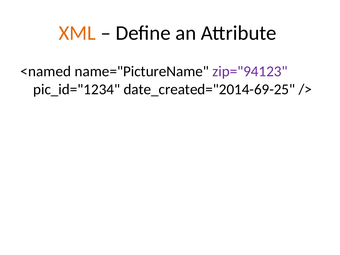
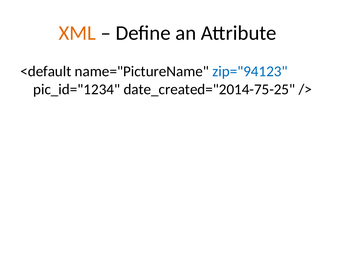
<named: <named -> <default
zip="94123 colour: purple -> blue
date_created="2014-69-25: date_created="2014-69-25 -> date_created="2014-75-25
